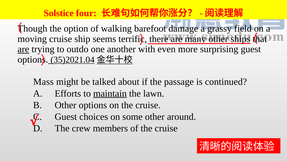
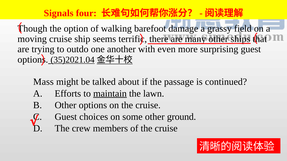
Solstice: Solstice -> Signals
are at (23, 49) underline: present -> none
around: around -> ground
